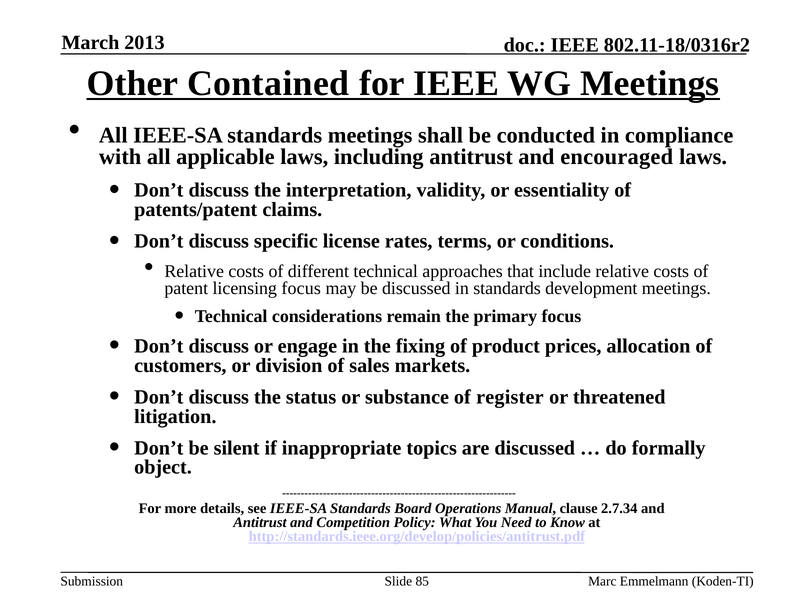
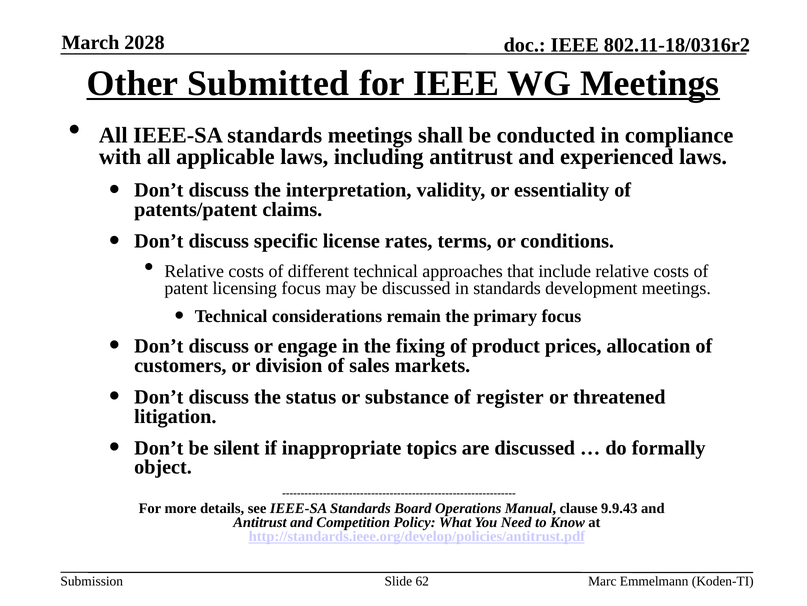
2013: 2013 -> 2028
Contained: Contained -> Submitted
encouraged: encouraged -> experienced
2.7.34: 2.7.34 -> 9.9.43
85: 85 -> 62
